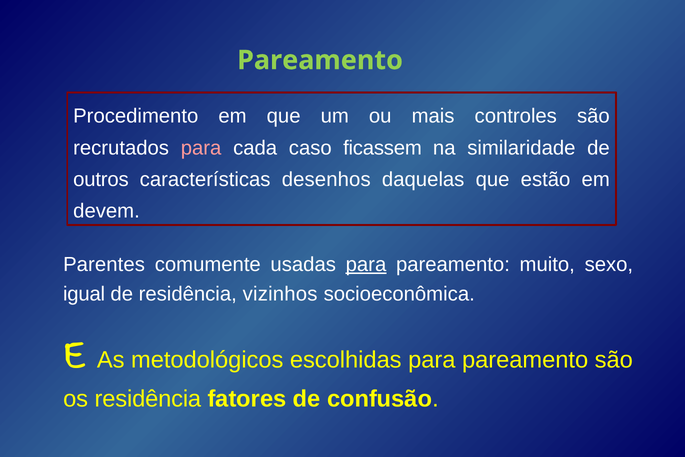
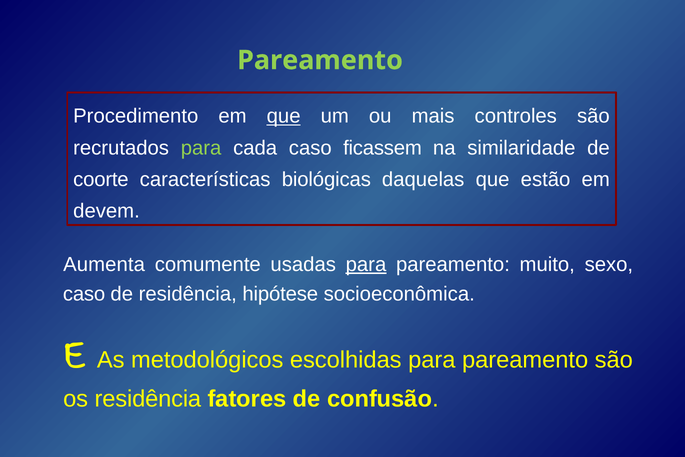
que at (284, 116) underline: none -> present
para at (201, 148) colour: pink -> light green
outros: outros -> coorte
desenhos: desenhos -> biológicas
Parentes: Parentes -> Aumenta
igual at (84, 294): igual -> caso
vizinhos: vizinhos -> hipótese
